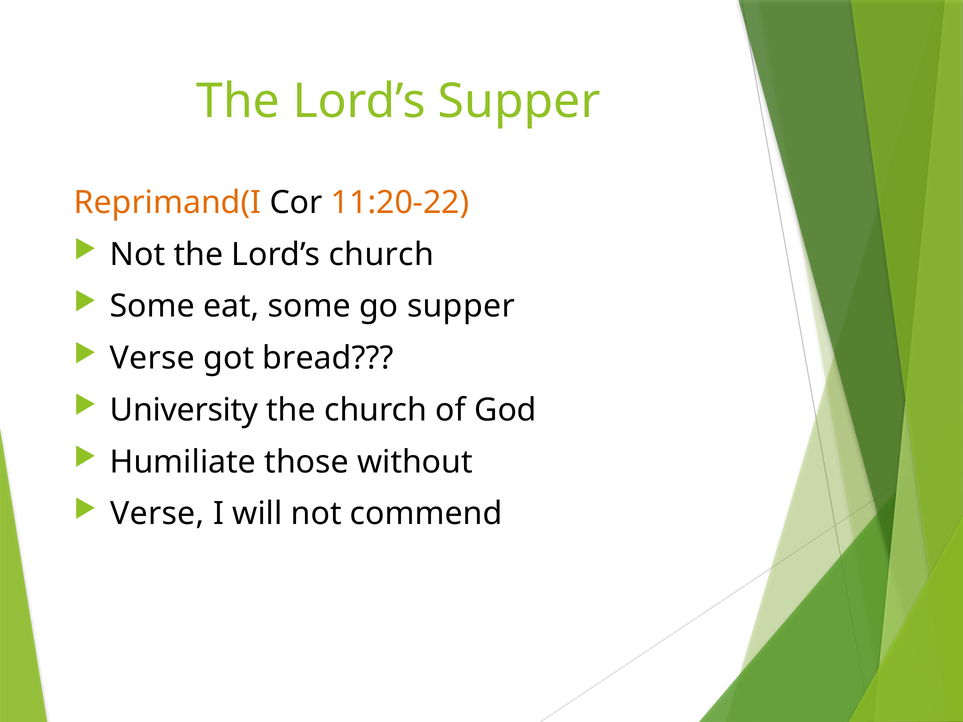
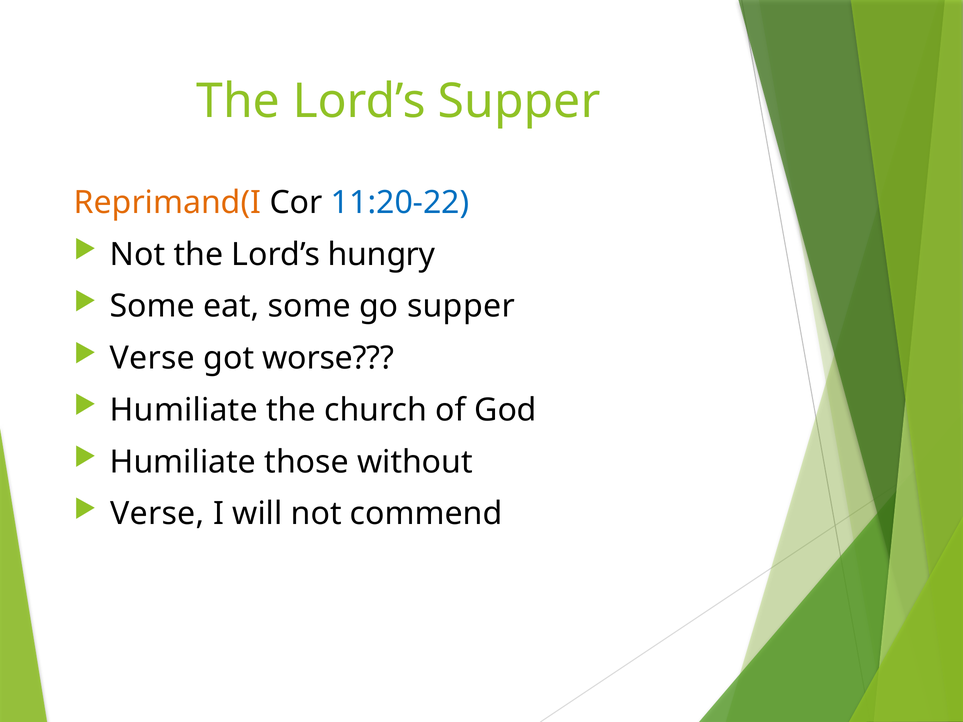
11:20-22 colour: orange -> blue
Lord’s church: church -> hungry
bread: bread -> worse
University at (184, 410): University -> Humiliate
